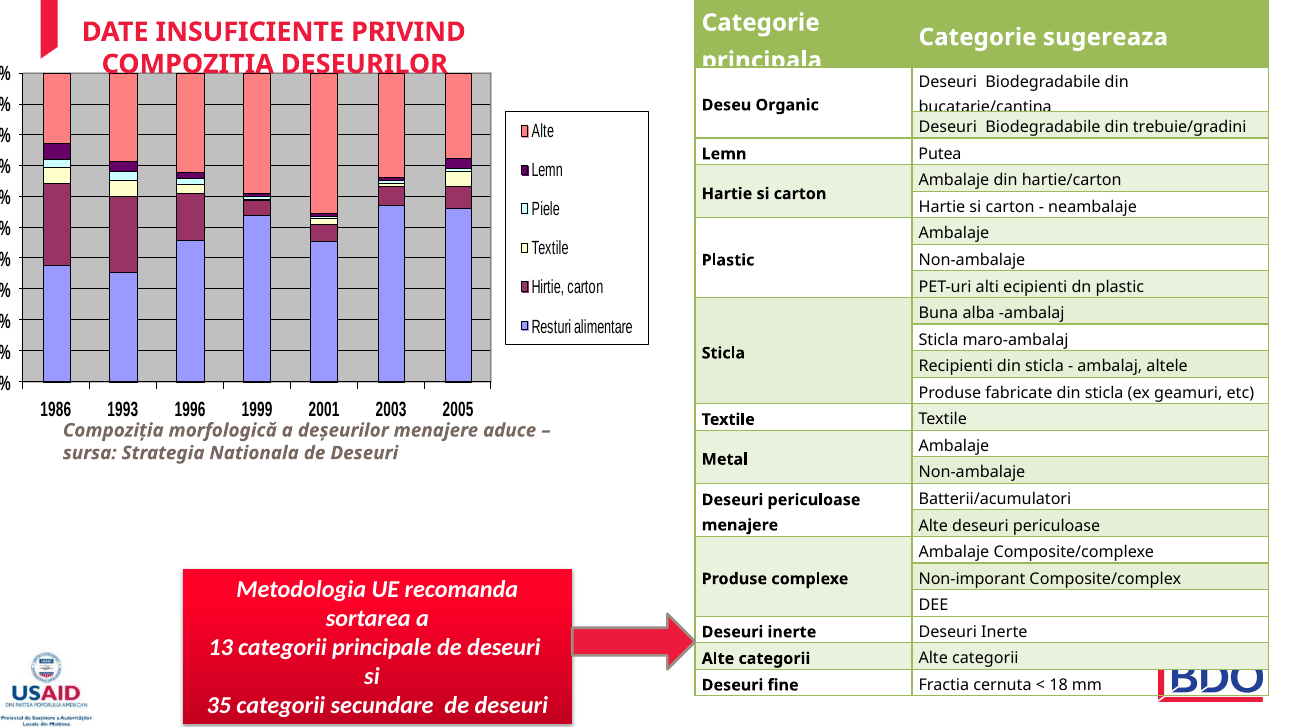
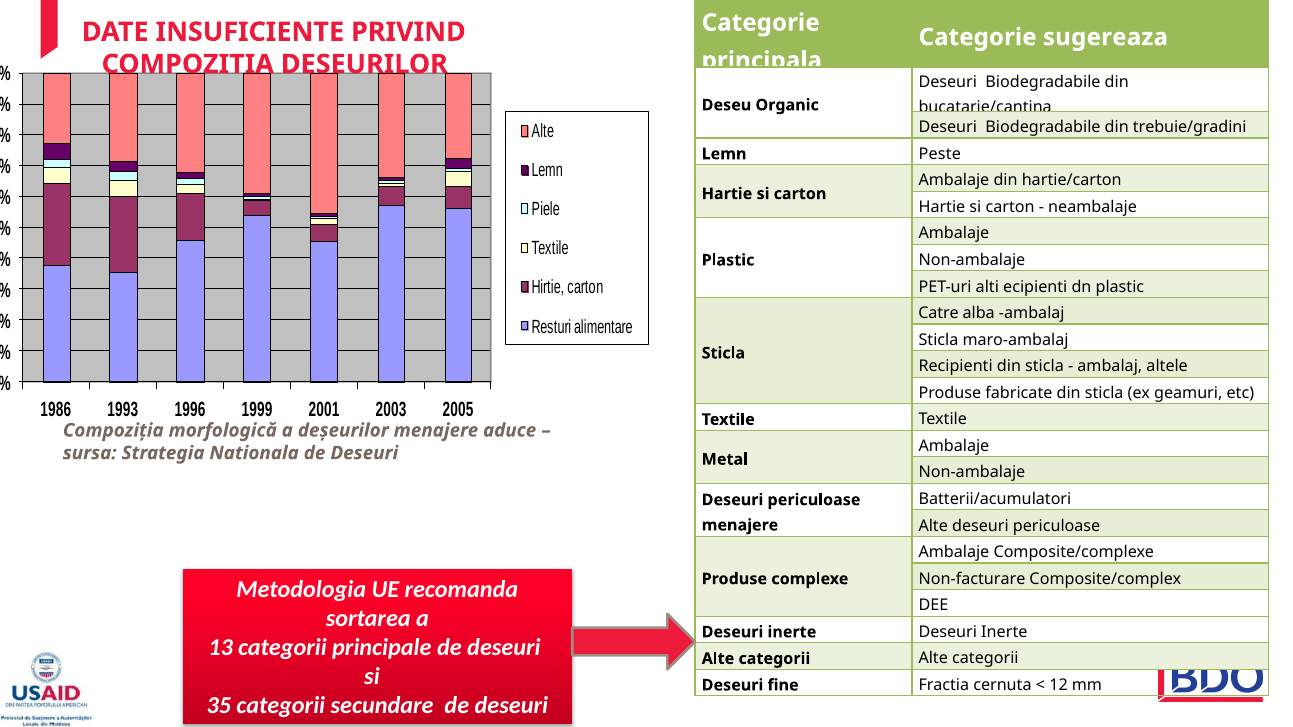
Putea: Putea -> Peste
Buna: Buna -> Catre
Non-imporant: Non-imporant -> Non-facturare
18: 18 -> 12
